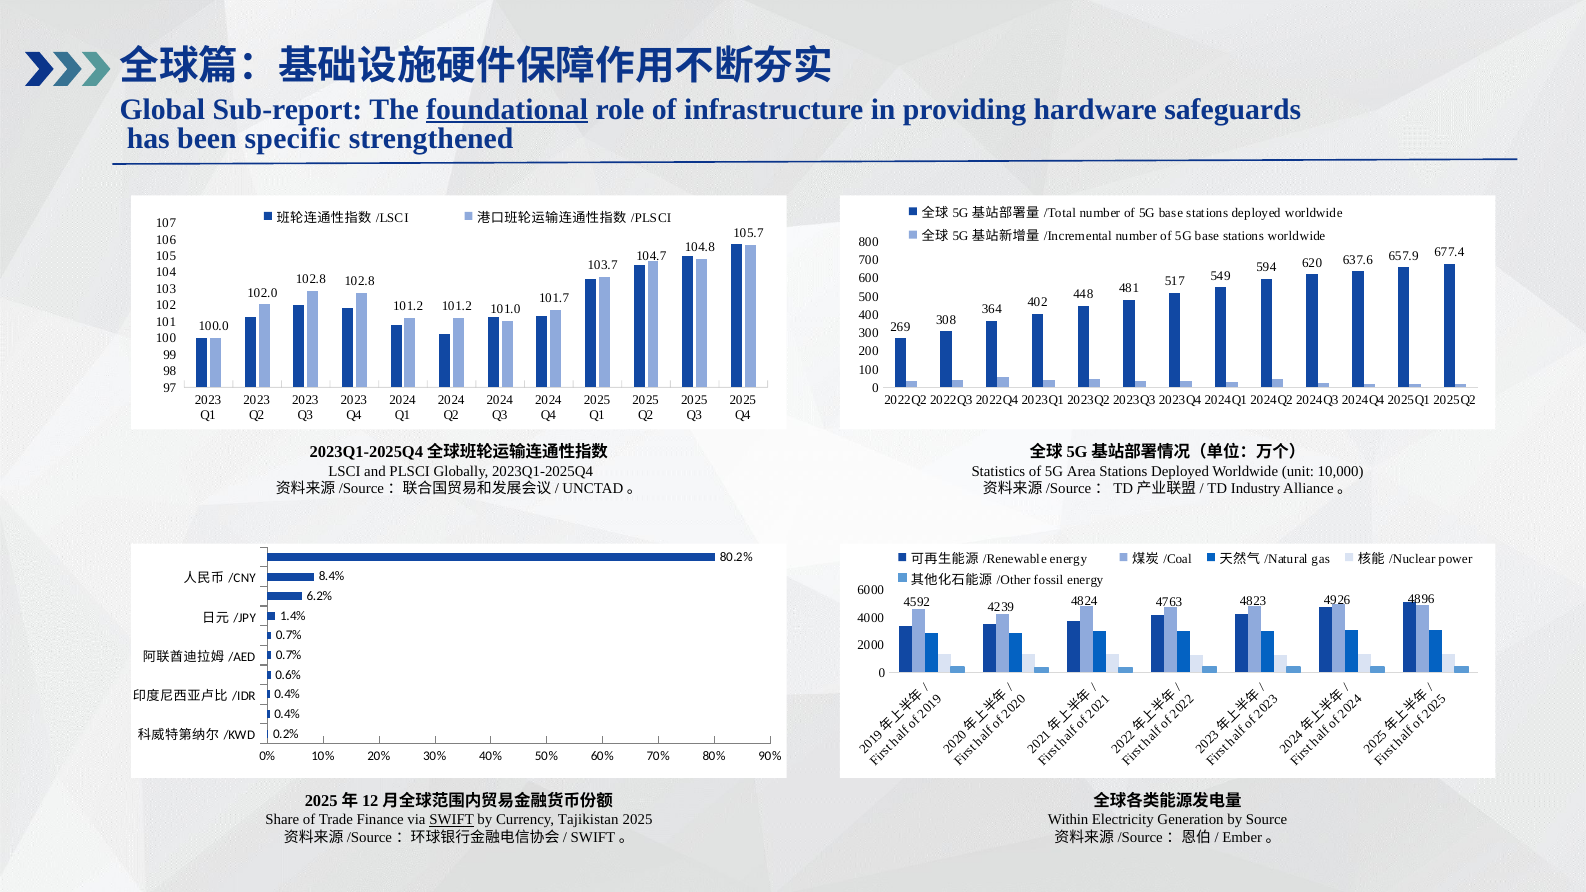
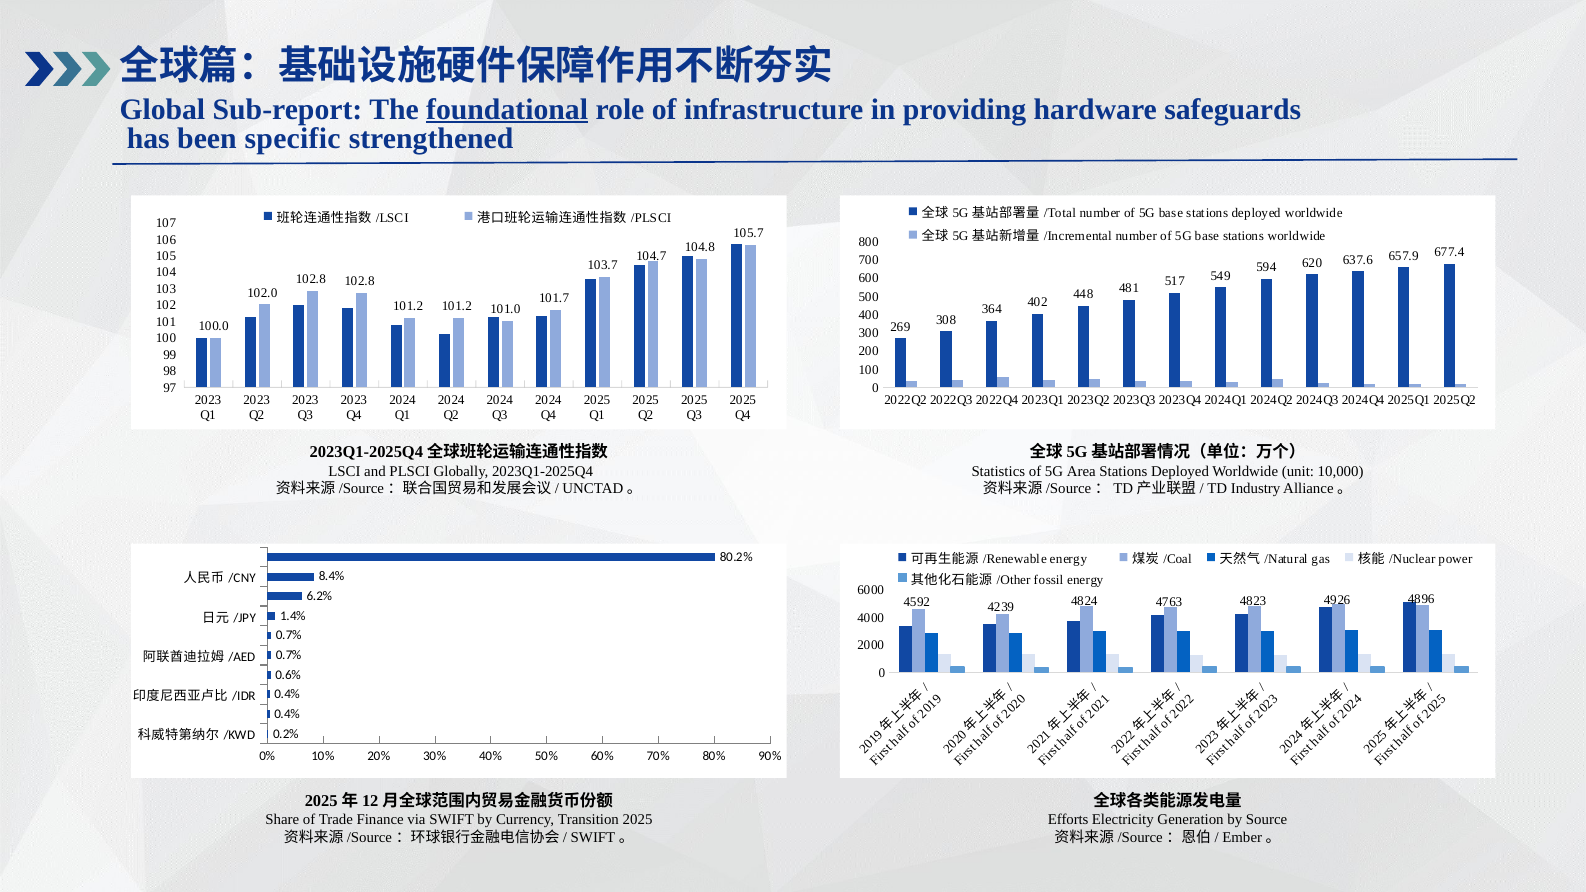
SWIFT underline: present -> none
Tajikistan: Tajikistan -> Transition
Within: Within -> Efforts
